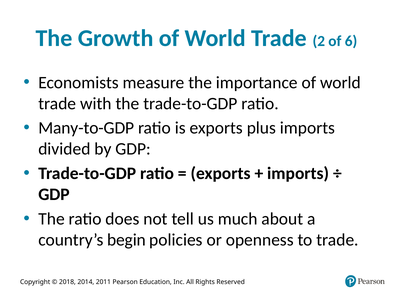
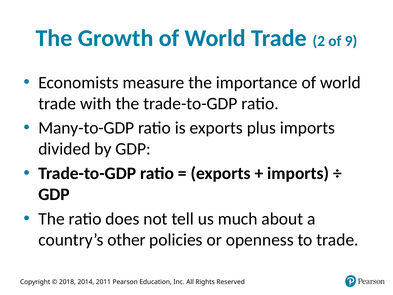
6: 6 -> 9
begin: begin -> other
